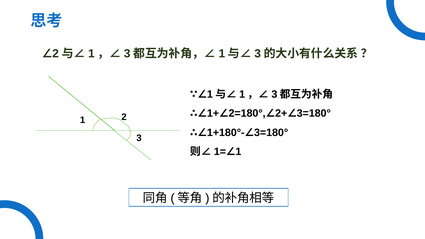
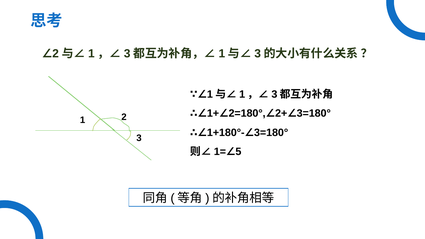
1 at (238, 152): 1 -> 5
